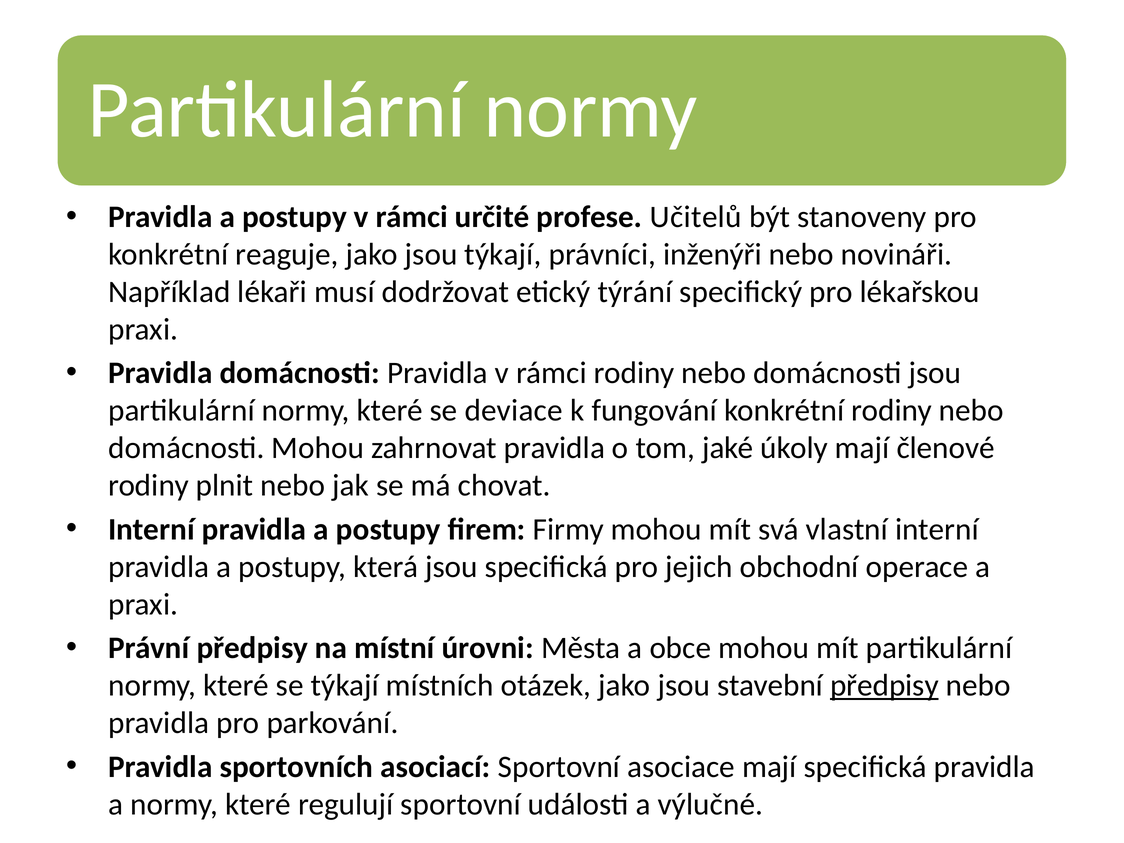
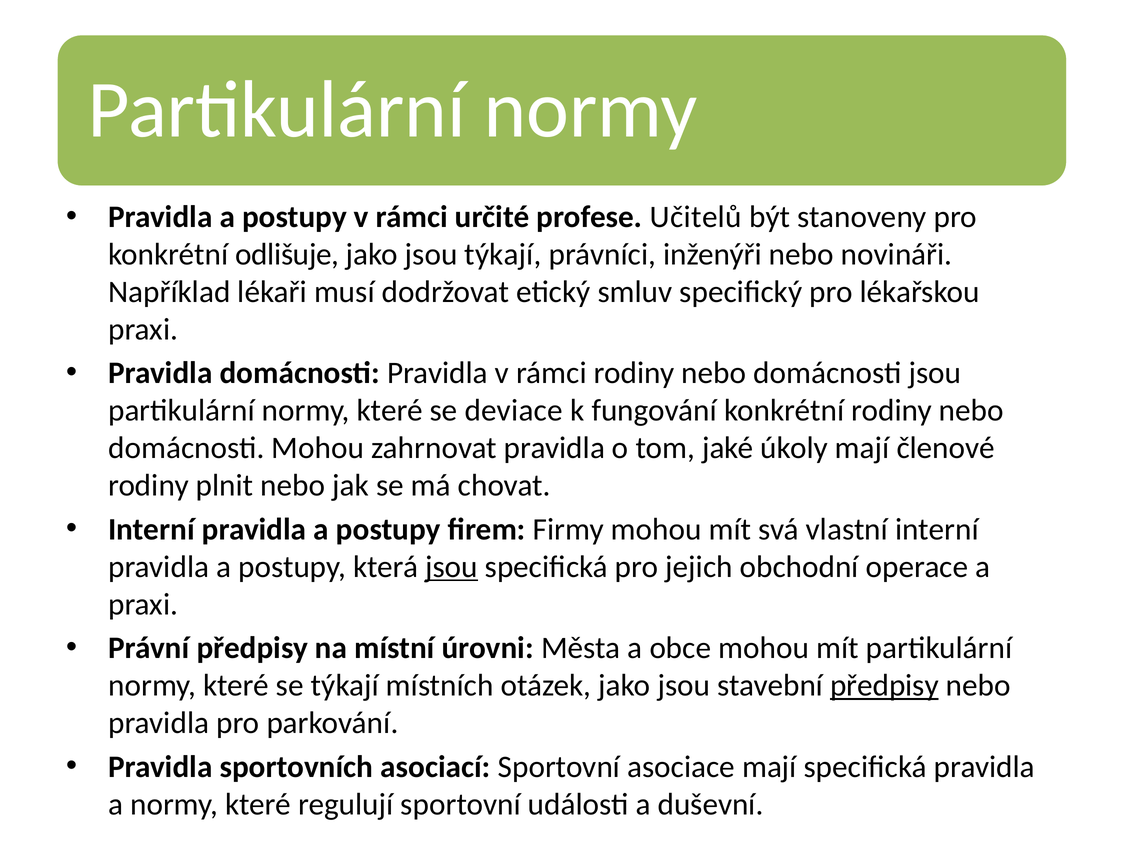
reaguje: reaguje -> odlišuje
týrání: týrání -> smluv
jsou at (451, 567) underline: none -> present
výlučné: výlučné -> duševní
